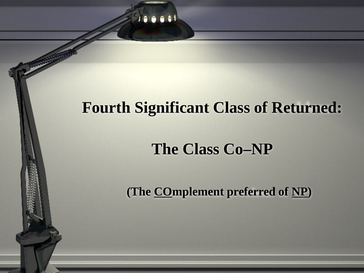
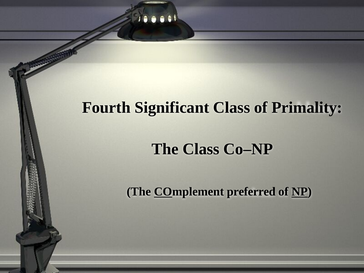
Returned: Returned -> Primality
